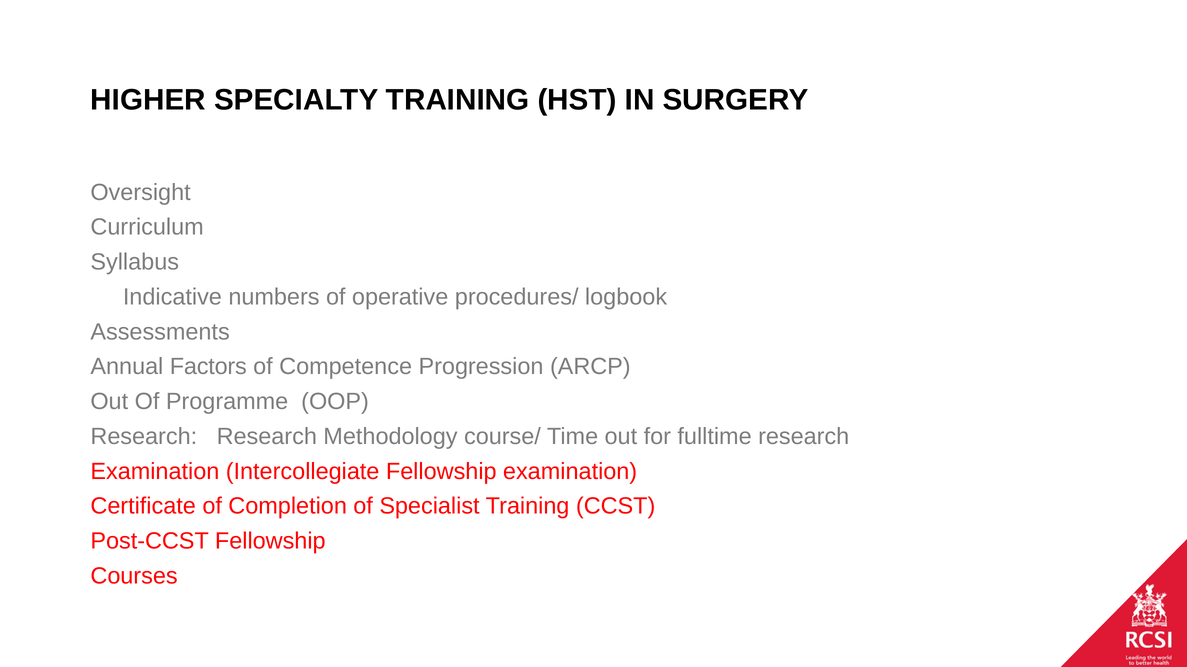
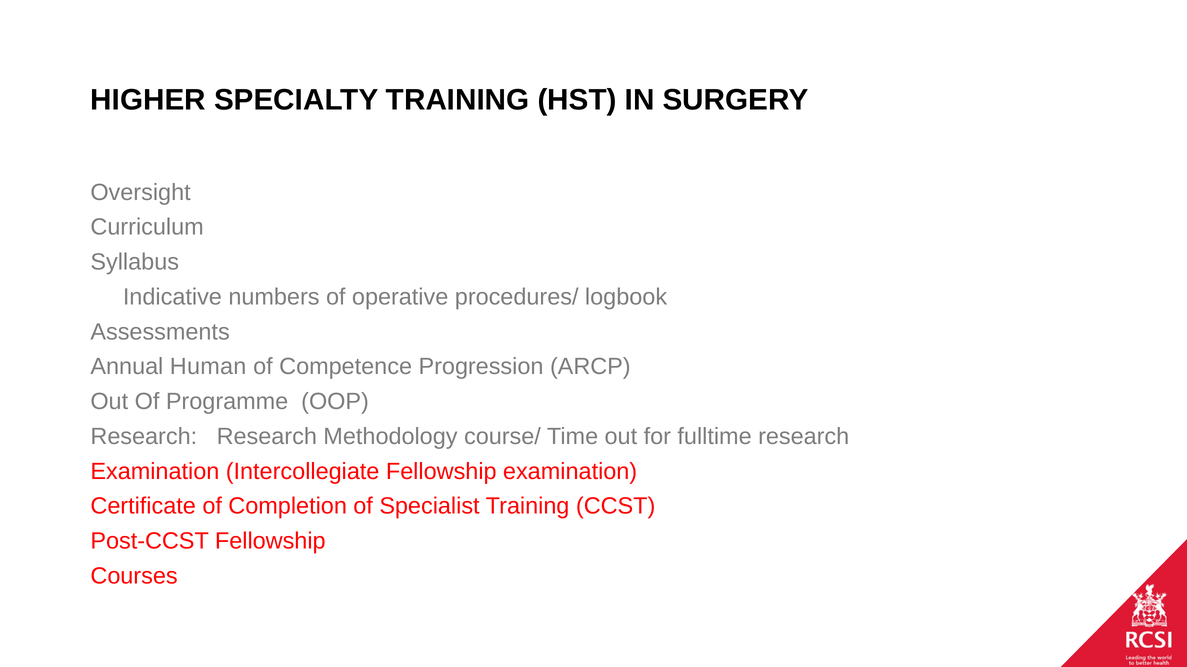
Factors: Factors -> Human
